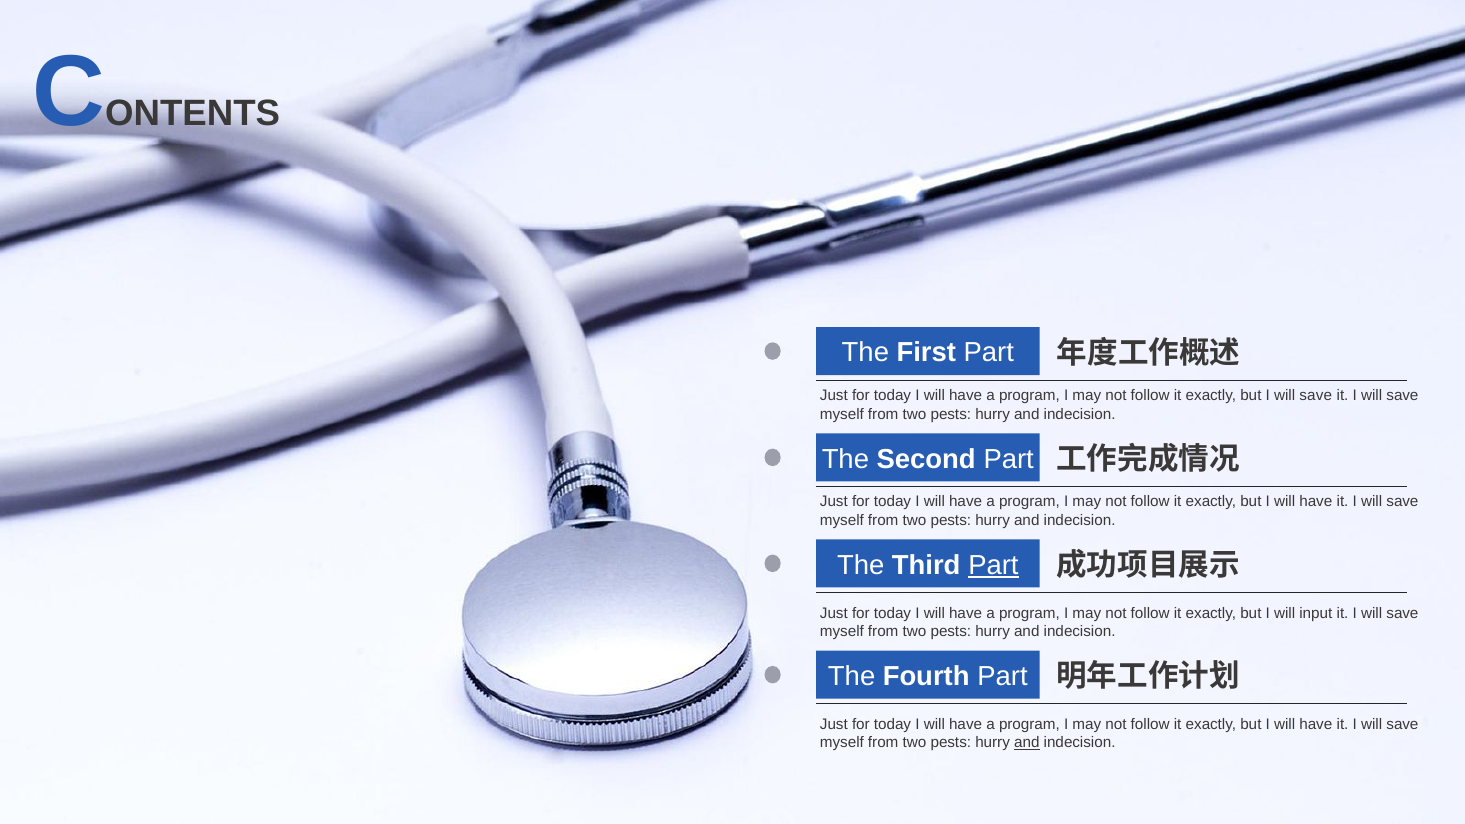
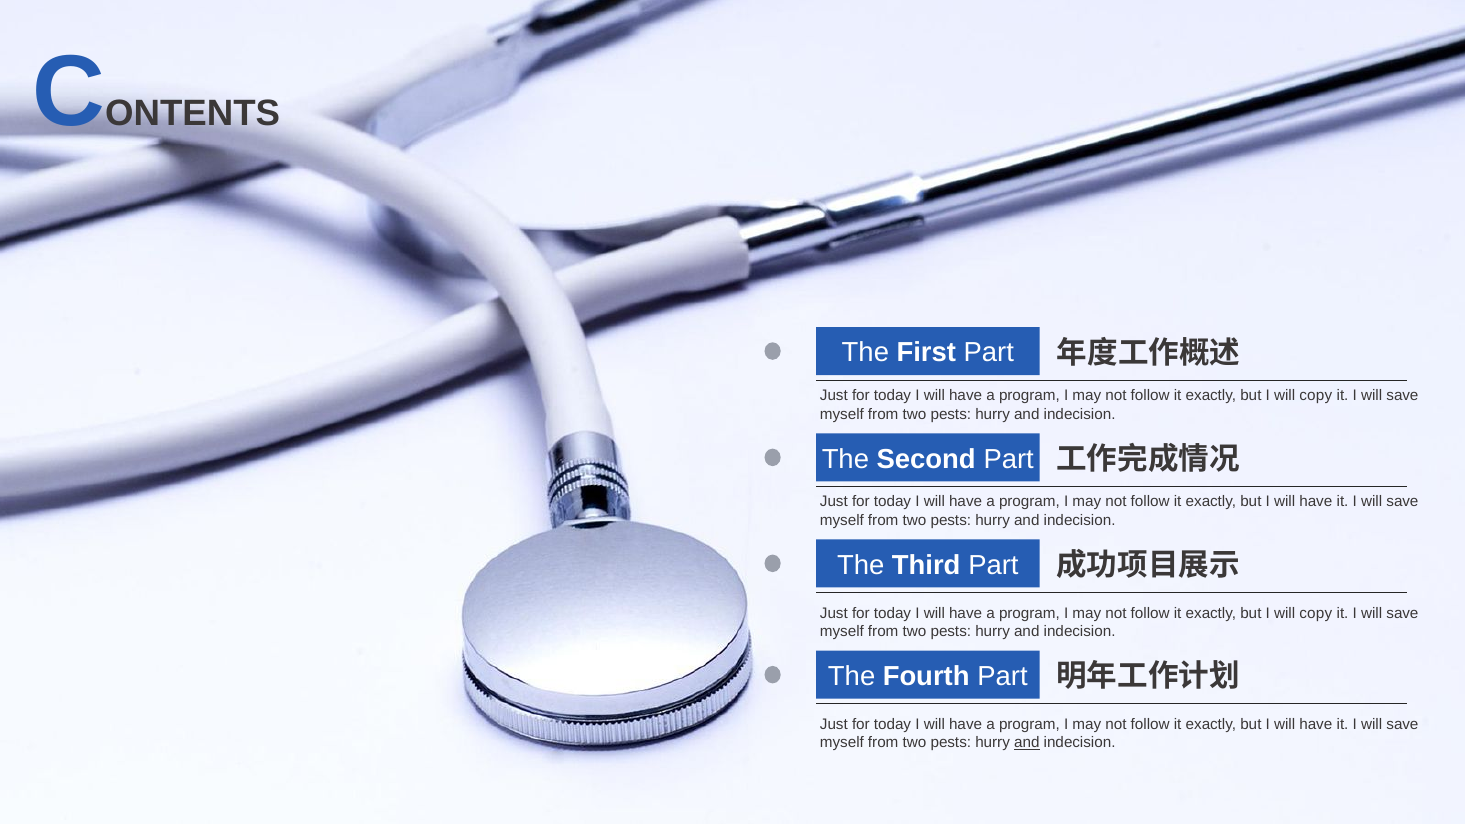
save at (1316, 396): save -> copy
Part at (993, 565) underline: present -> none
input at (1316, 613): input -> copy
